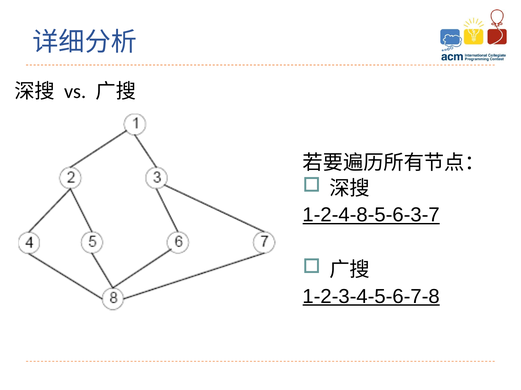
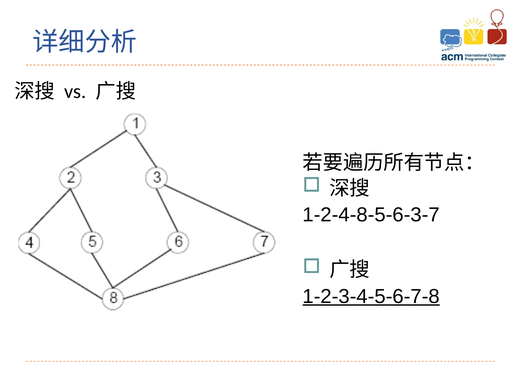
1-2-4-8-5-6-3-7 underline: present -> none
